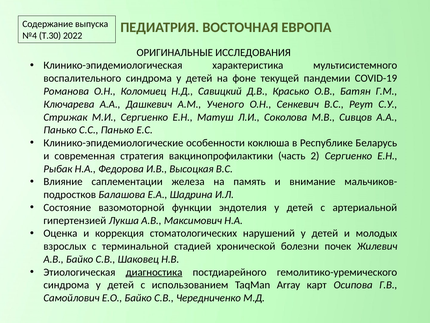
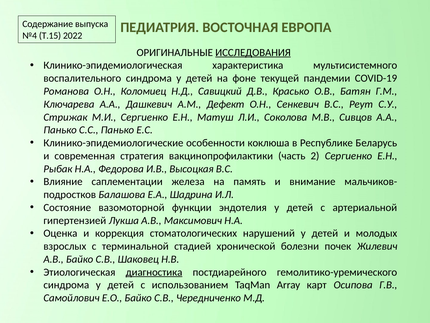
Т.30: Т.30 -> Т.15
ИССЛЕДОВАНИЯ underline: none -> present
Ученого: Ученого -> Дефект
